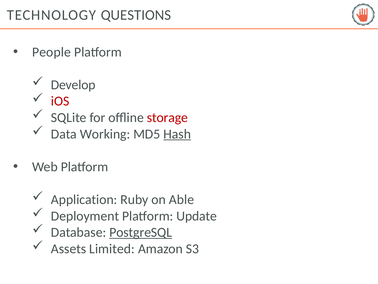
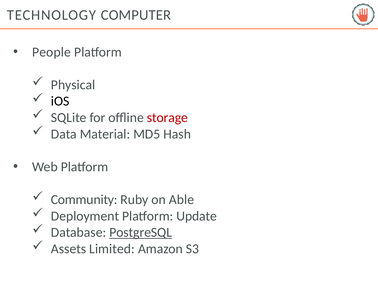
QUESTIONS: QUESTIONS -> COMPUTER
Develop: Develop -> Physical
iOS colour: red -> black
Working: Working -> Material
Hash underline: present -> none
Application: Application -> Community
